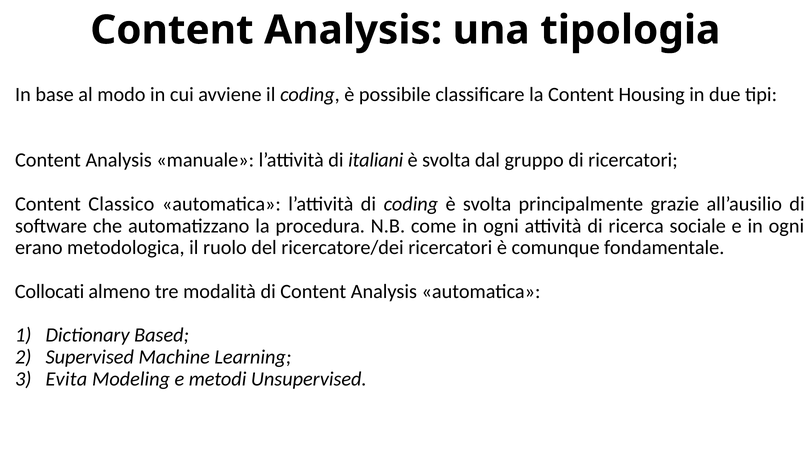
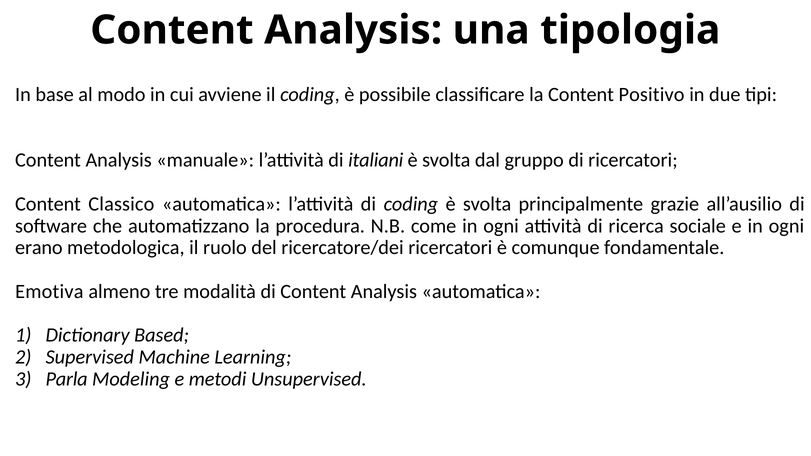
Housing: Housing -> Positivo
Collocati: Collocati -> Emotiva
Evita: Evita -> Parla
